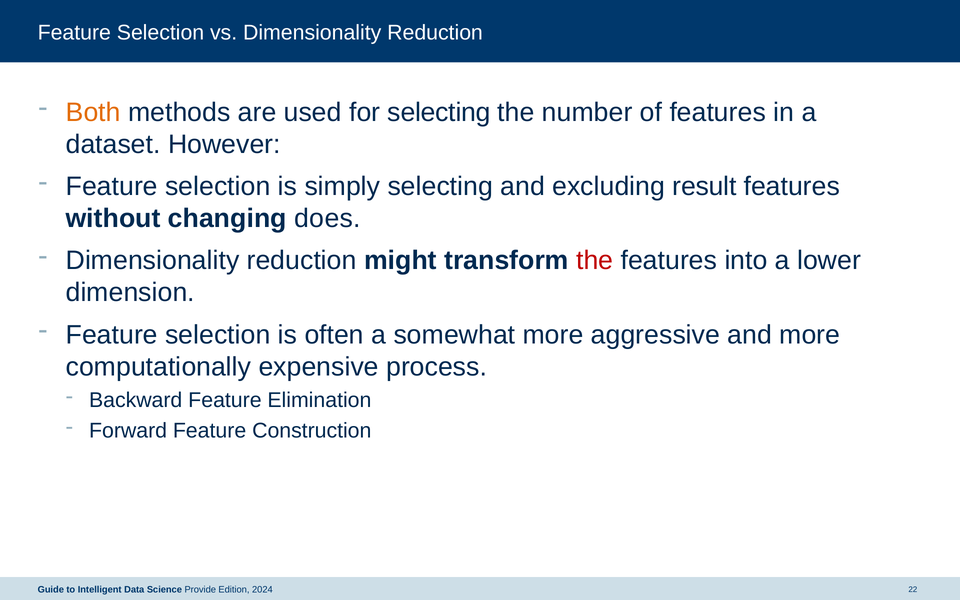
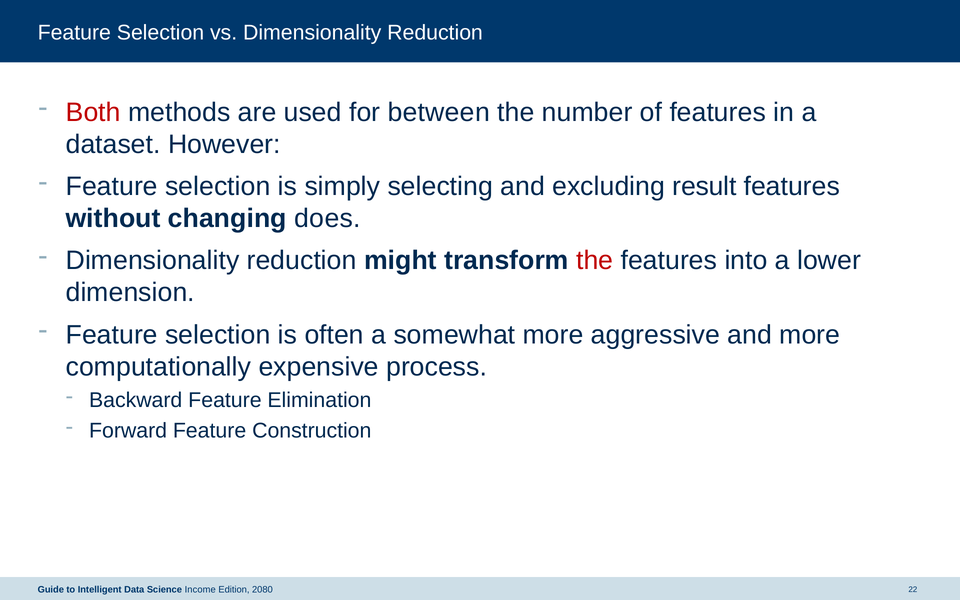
Both colour: orange -> red
for selecting: selecting -> between
Provide: Provide -> Income
2024: 2024 -> 2080
